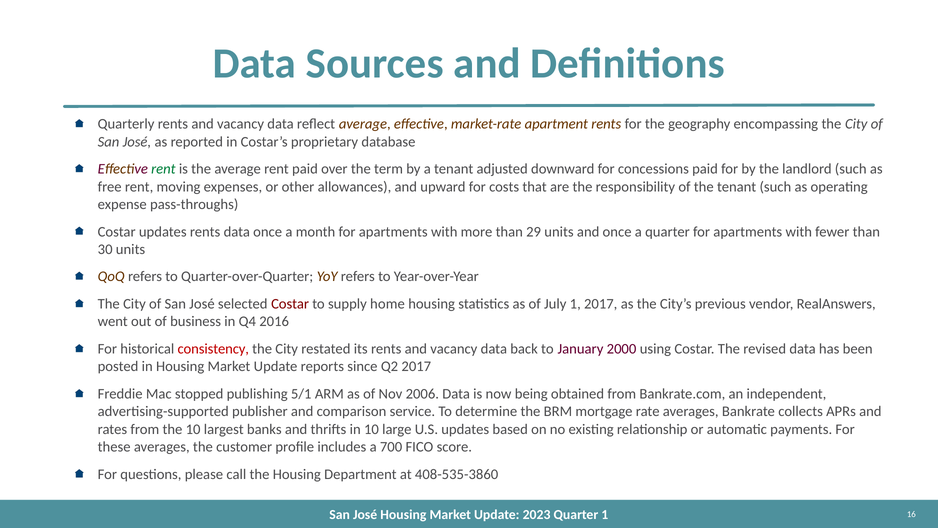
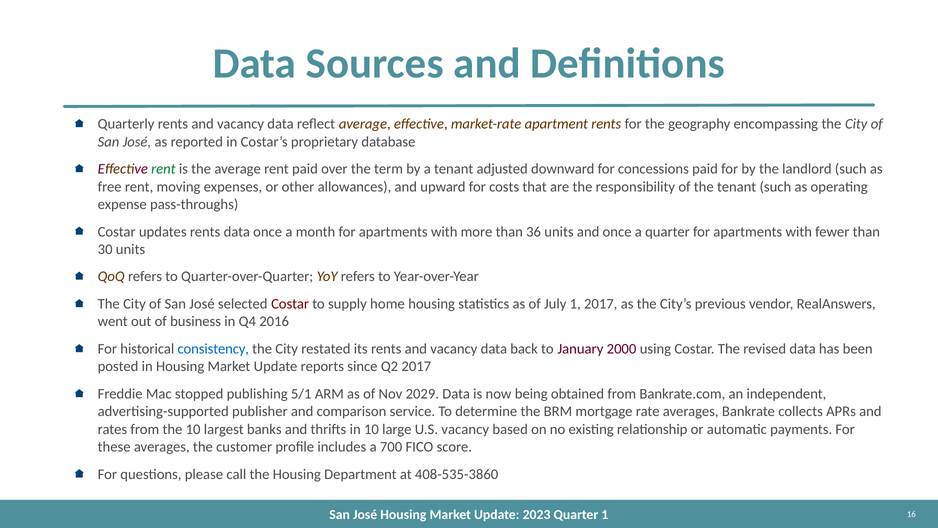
29: 29 -> 36
consistency colour: red -> blue
2006: 2006 -> 2029
U.S updates: updates -> vacancy
